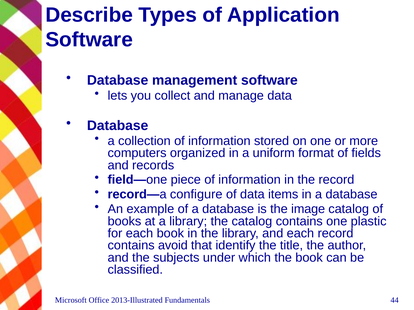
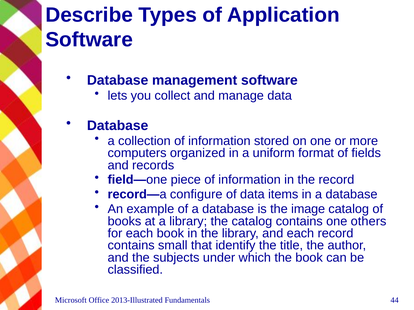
plastic: plastic -> others
avoid: avoid -> small
